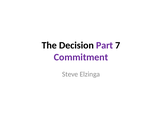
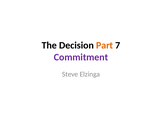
Part colour: purple -> orange
